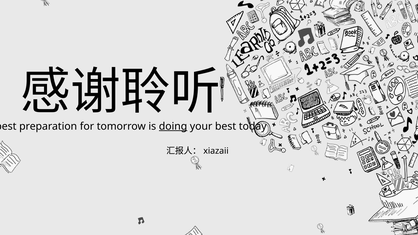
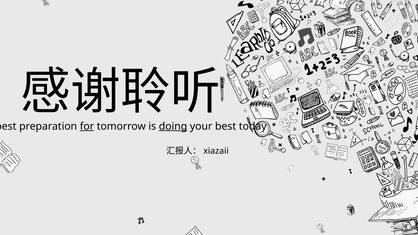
for underline: none -> present
